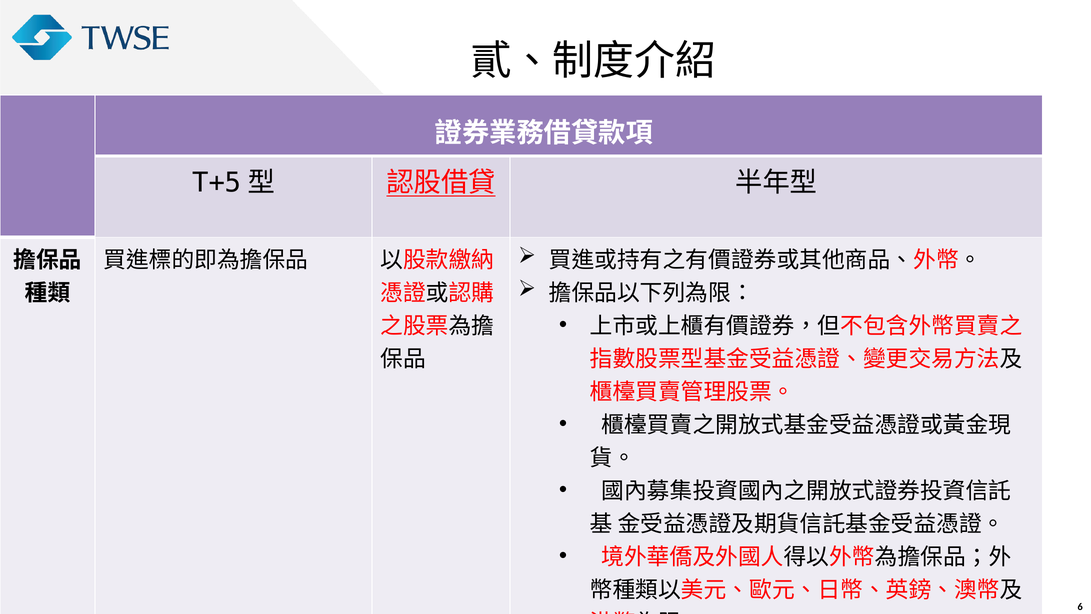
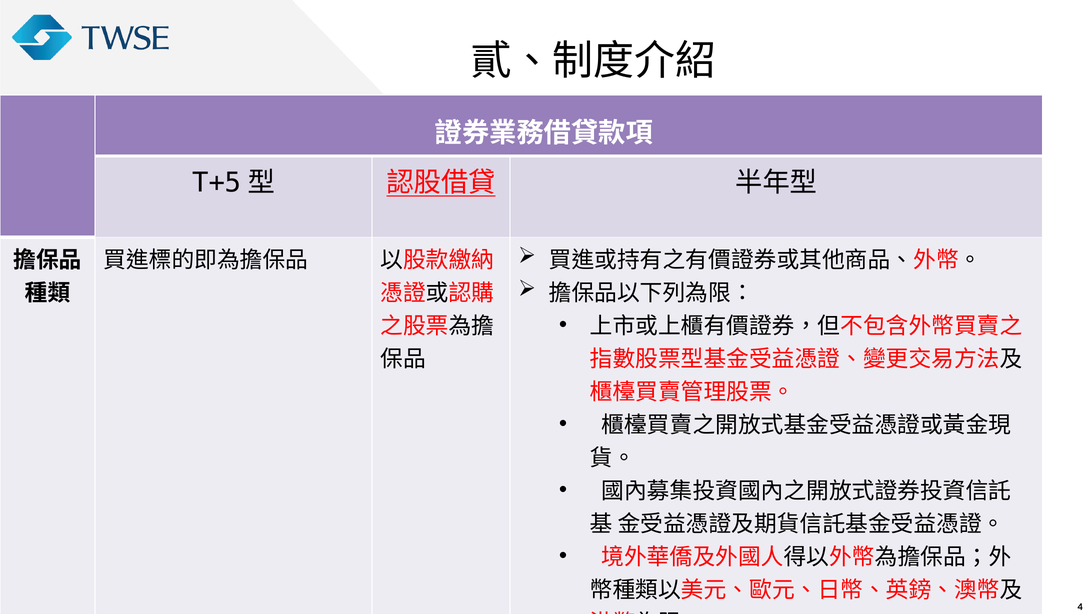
6: 6 -> 4
